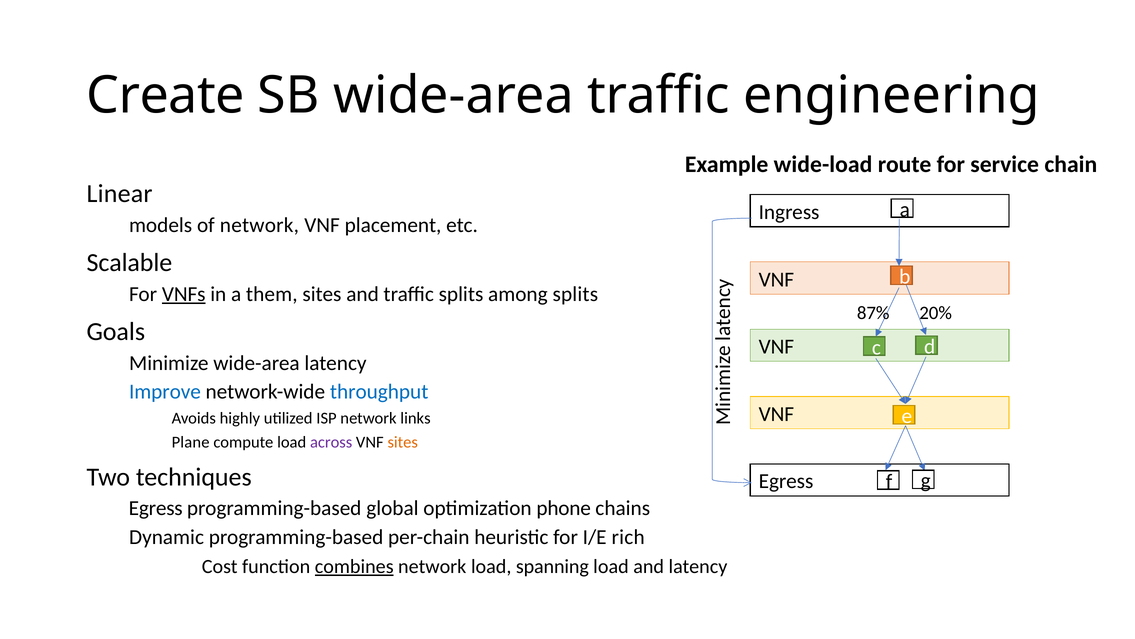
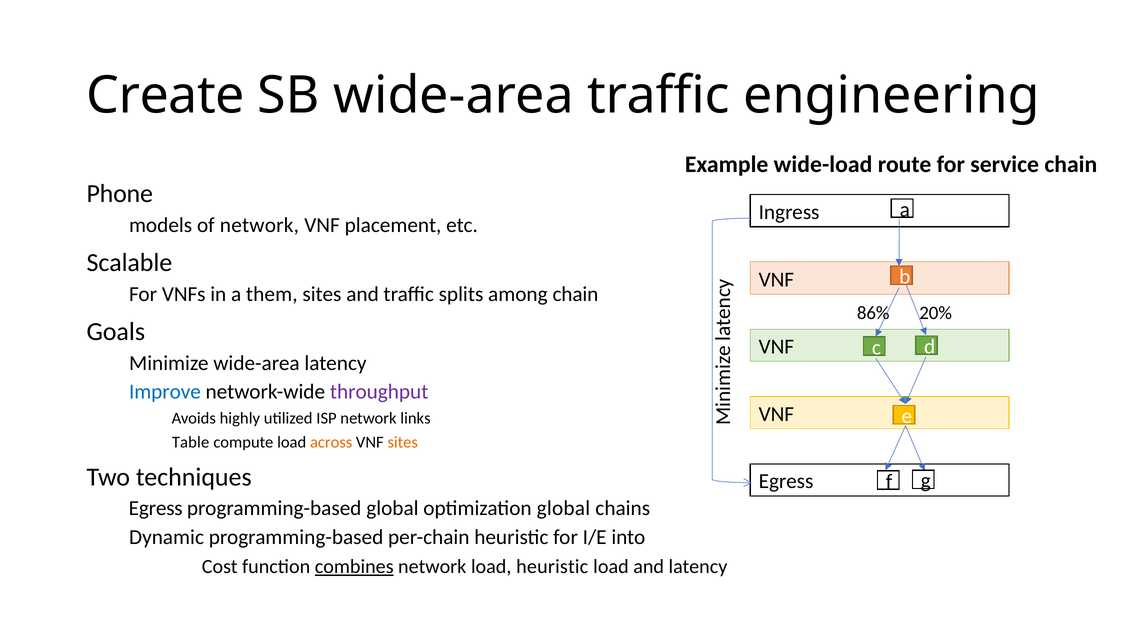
Linear: Linear -> Phone
VNFs underline: present -> none
among splits: splits -> chain
87%: 87% -> 86%
throughput colour: blue -> purple
Plane: Plane -> Table
across colour: purple -> orange
optimization phone: phone -> global
rich: rich -> into
load spanning: spanning -> heuristic
